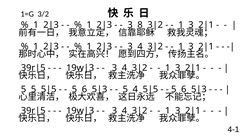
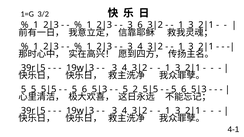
3 8: 8 -> 6
5 4: 4 -> 2
